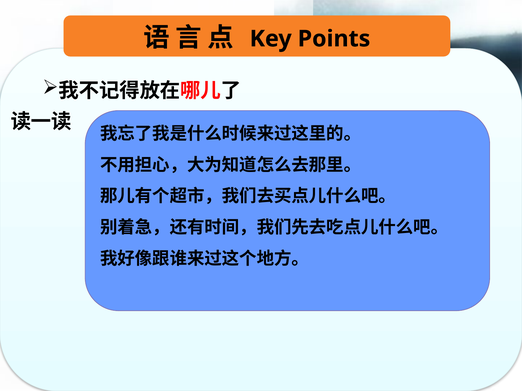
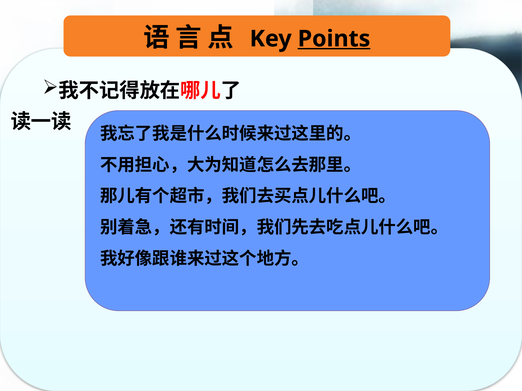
Points underline: none -> present
